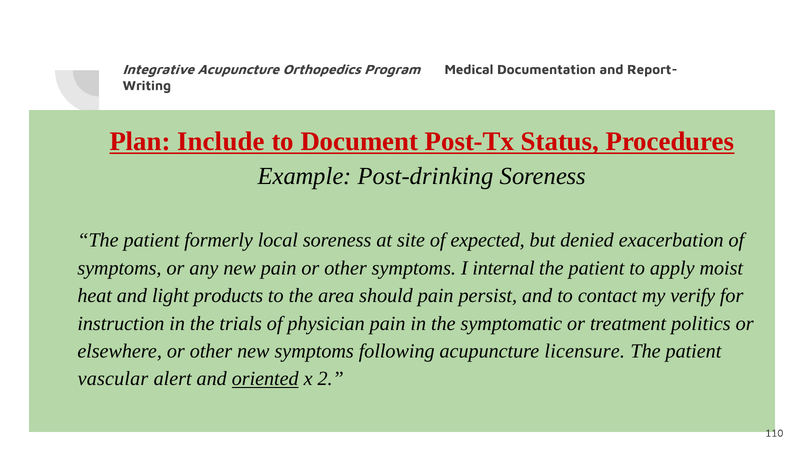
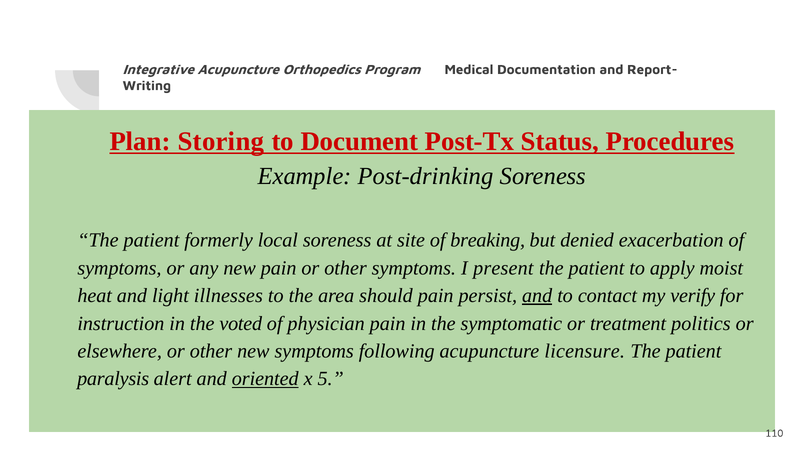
Include: Include -> Storing
expected: expected -> breaking
internal: internal -> present
products: products -> illnesses
and at (537, 296) underline: none -> present
trials: trials -> voted
vascular: vascular -> paralysis
2: 2 -> 5
